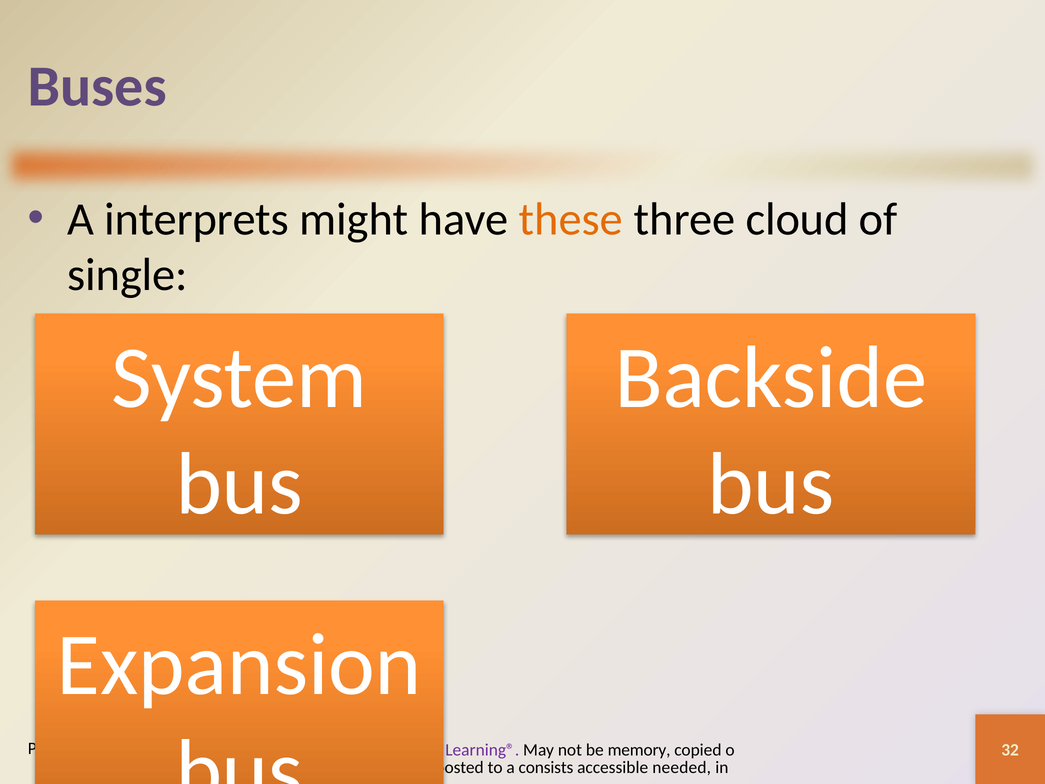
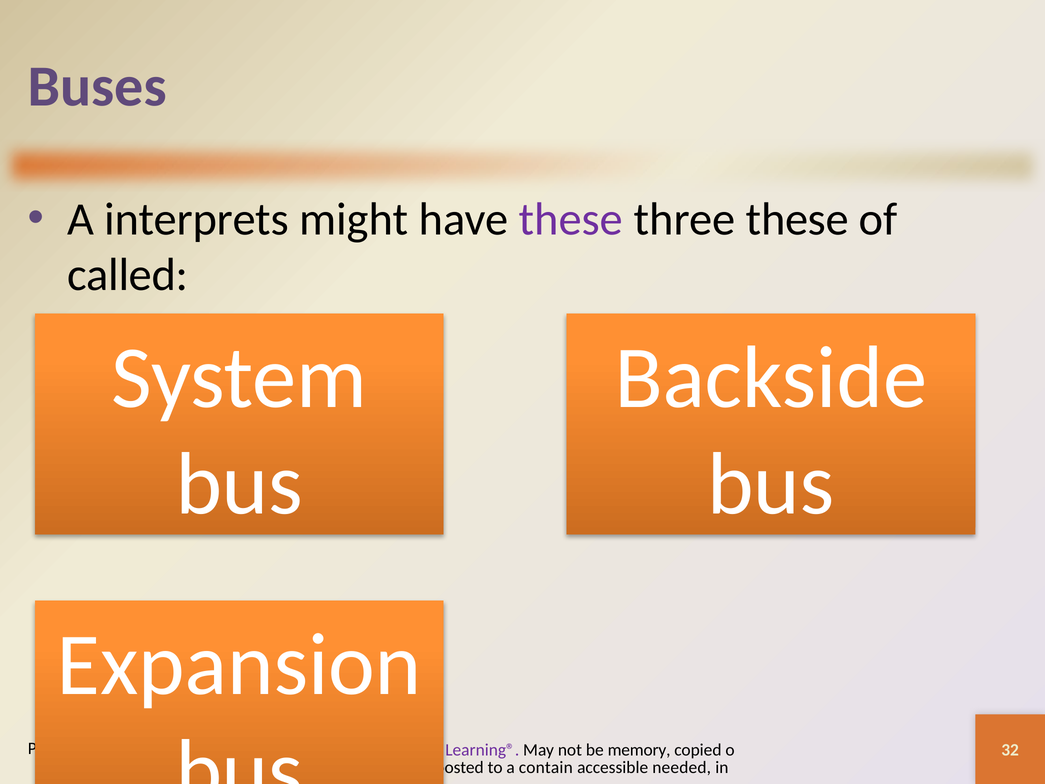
these at (571, 219) colour: orange -> purple
three cloud: cloud -> these
single: single -> called
consists: consists -> contain
